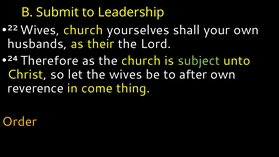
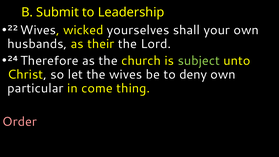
Wives church: church -> wicked
after: after -> deny
reverence: reverence -> particular
Order colour: yellow -> pink
